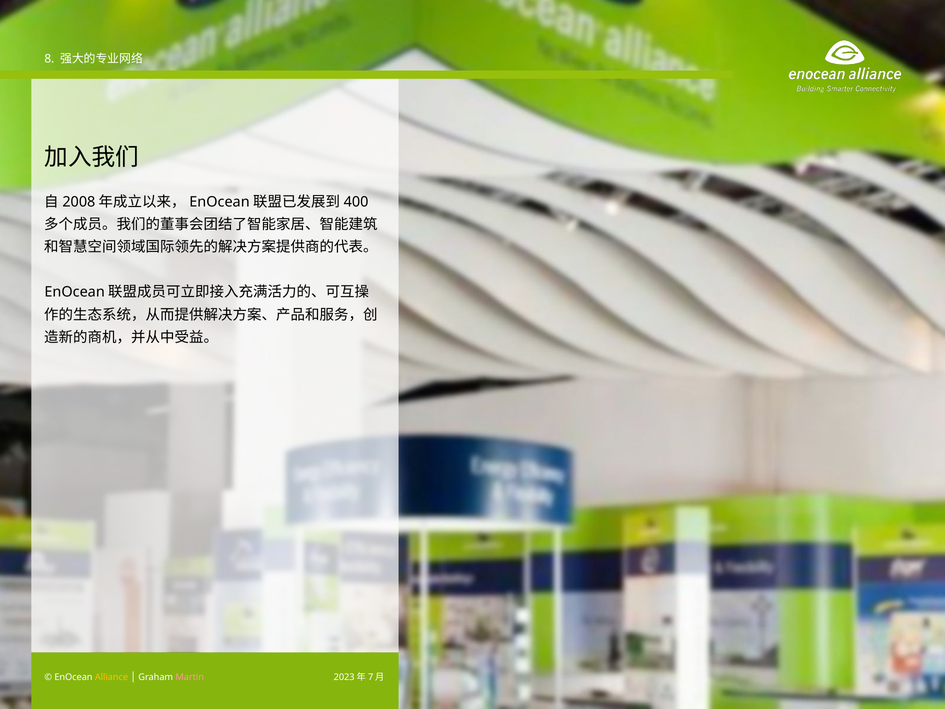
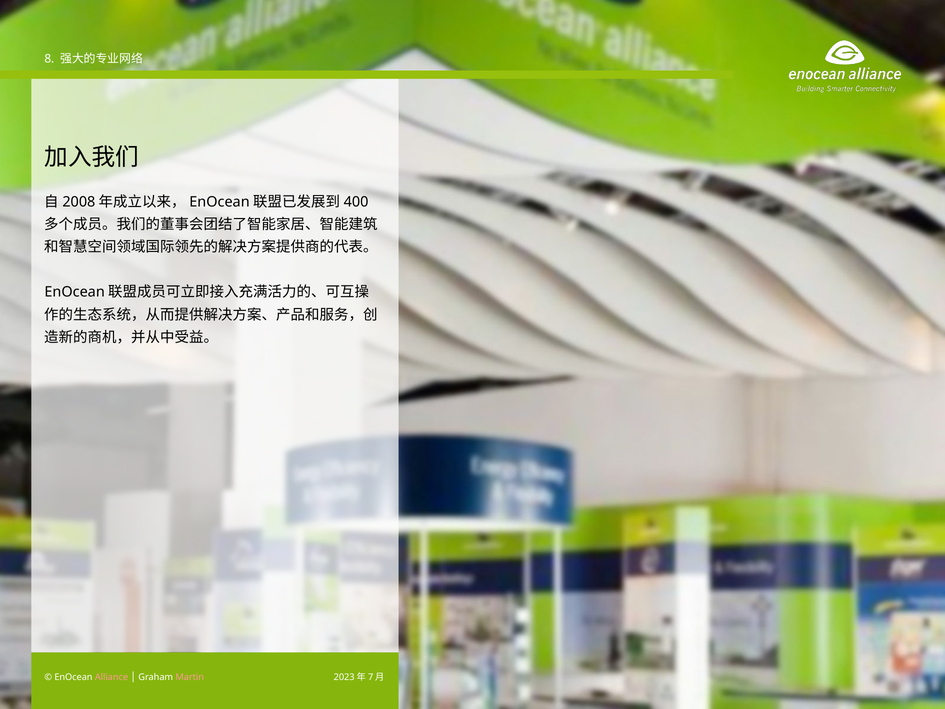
Alliance colour: yellow -> pink
